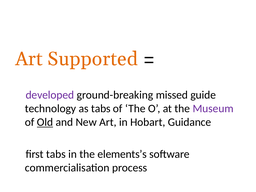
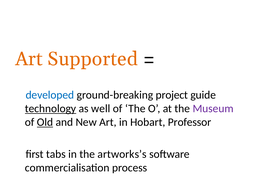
developed colour: purple -> blue
missed: missed -> project
technology underline: none -> present
as tabs: tabs -> well
Guidance: Guidance -> Professor
elements’s: elements’s -> artworks’s
